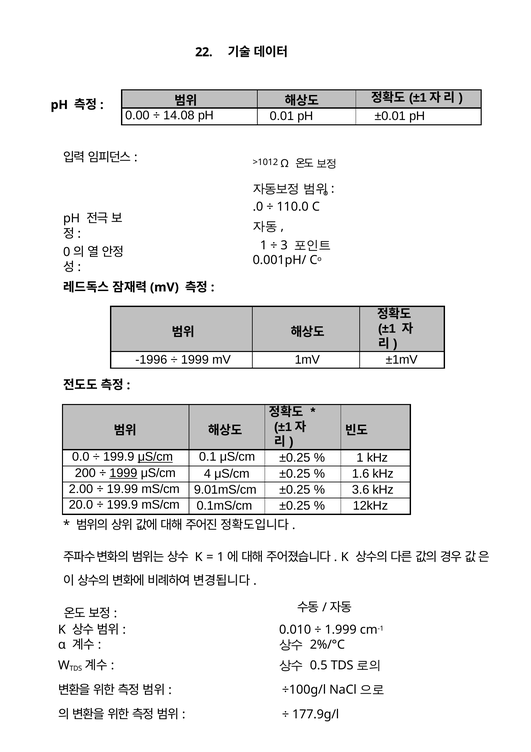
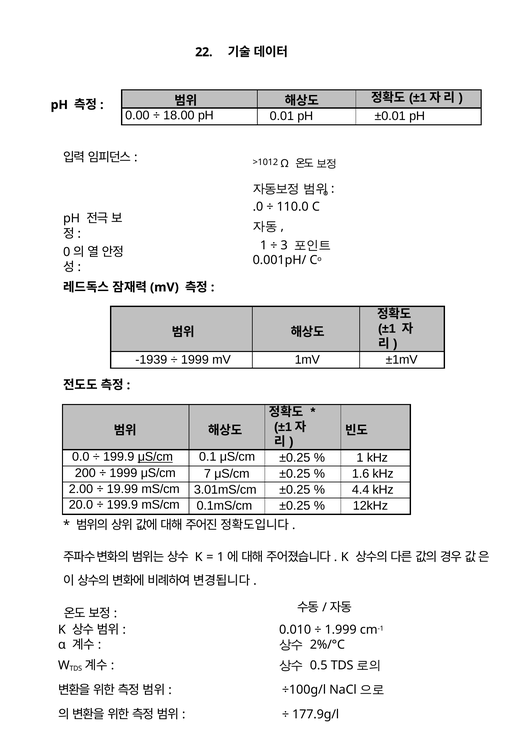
14.08: 14.08 -> 18.00
-1996: -1996 -> -1939
1999 at (123, 473) underline: present -> none
4: 4 -> 7
9.01mS/cm: 9.01mS/cm -> 3.01mS/cm
3.6: 3.6 -> 4.4
